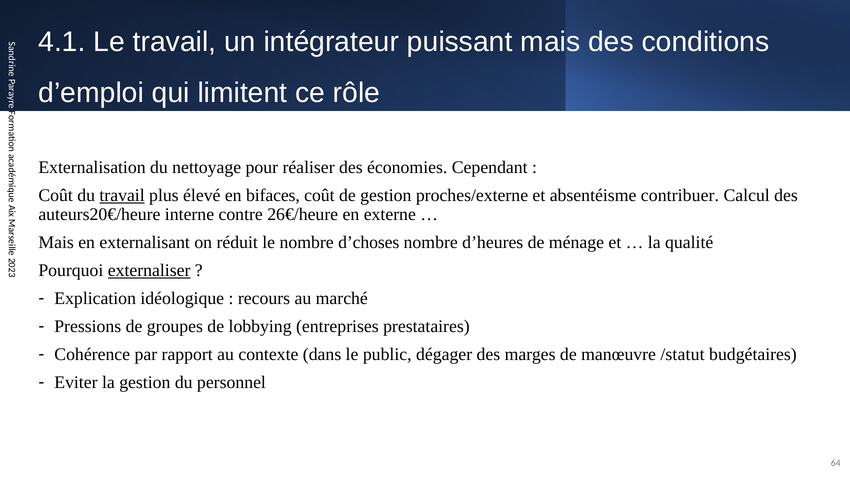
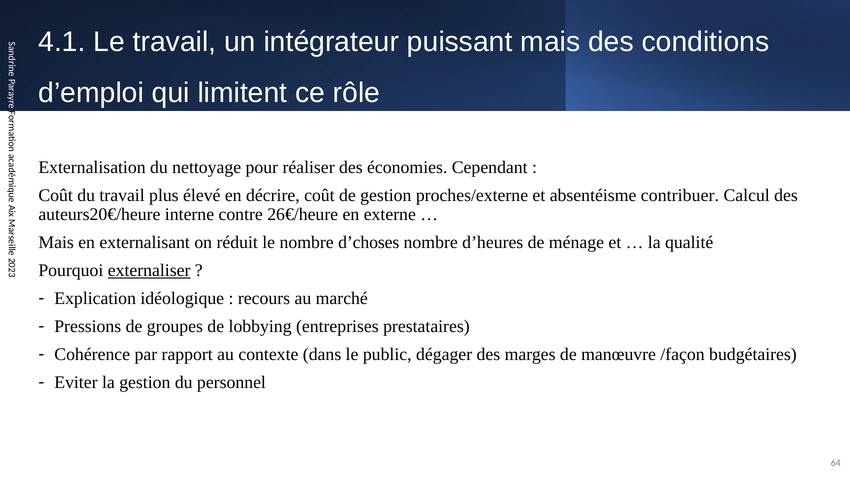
travail at (122, 195) underline: present -> none
bifaces: bifaces -> décrire
/statut: /statut -> /façon
